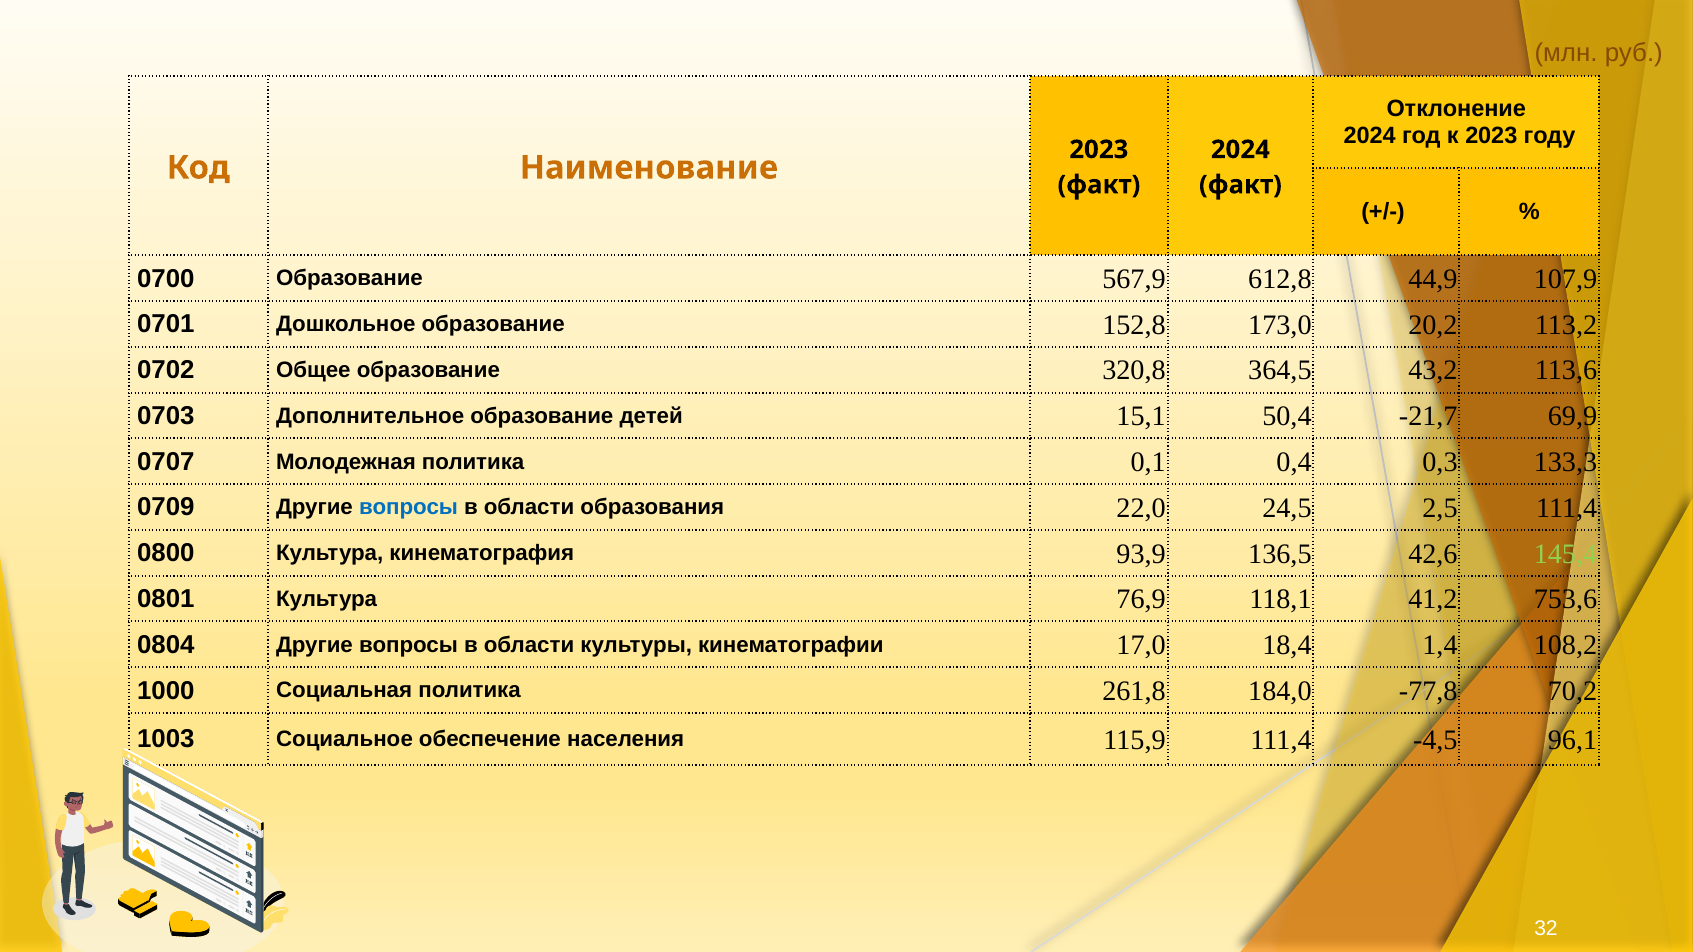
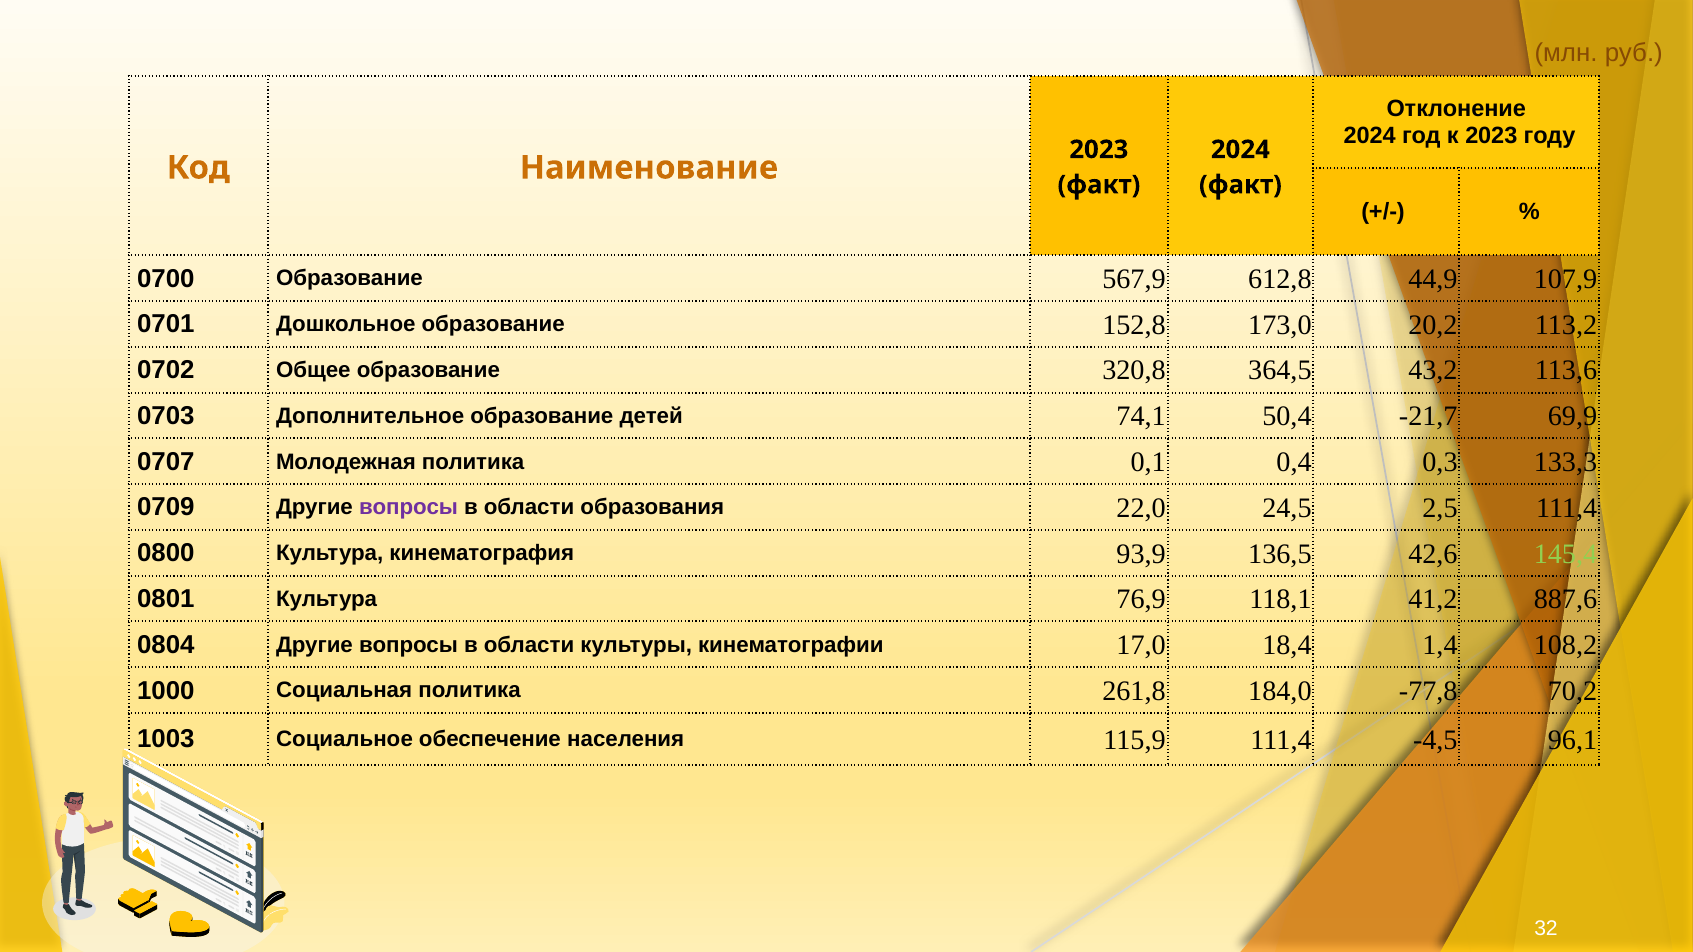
15,1: 15,1 -> 74,1
вопросы at (409, 508) colour: blue -> purple
753,6: 753,6 -> 887,6
